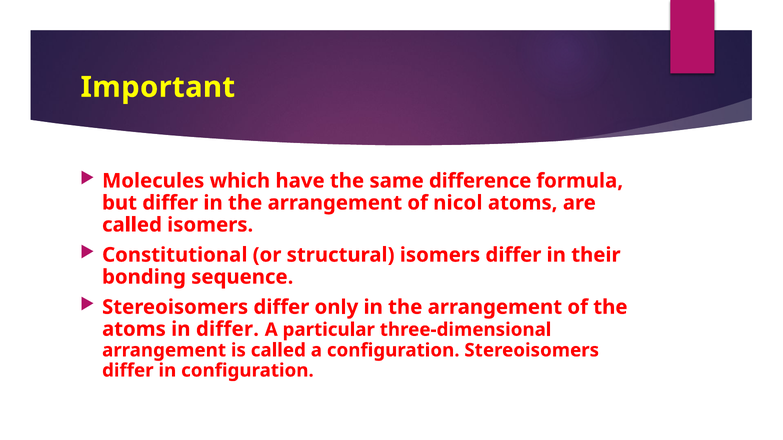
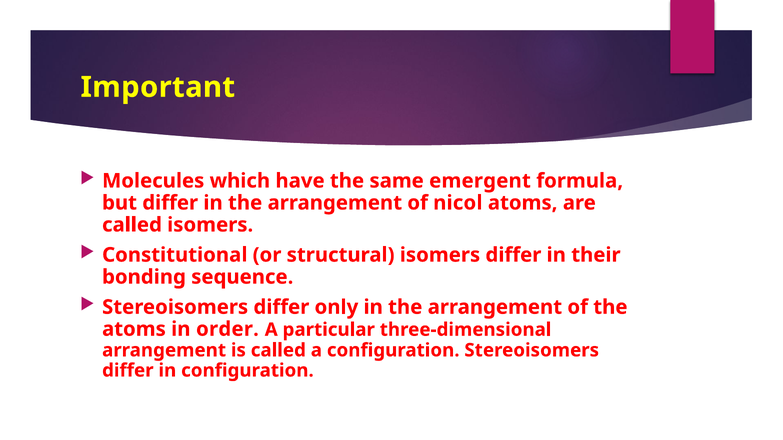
difference: difference -> emergent
in differ: differ -> order
